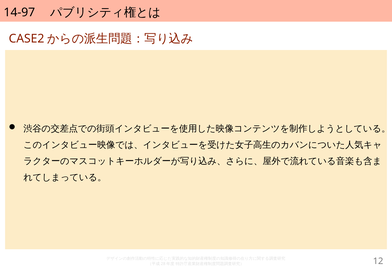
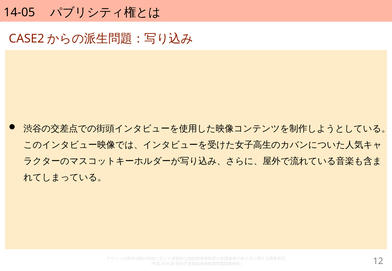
14-97: 14-97 -> 14-05
